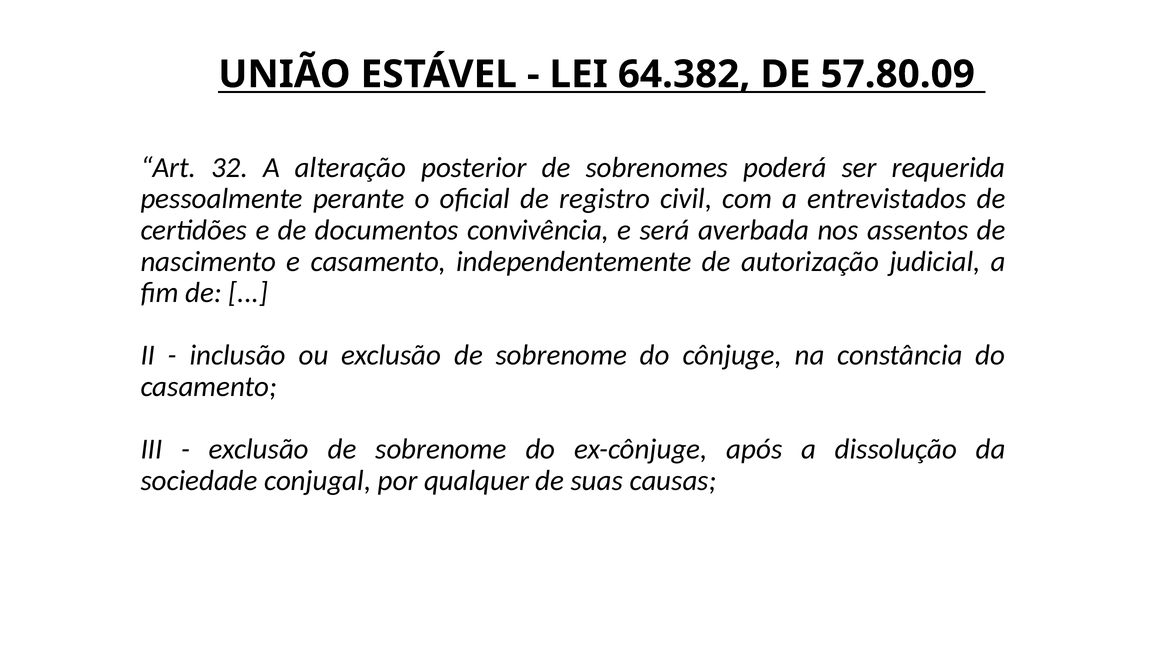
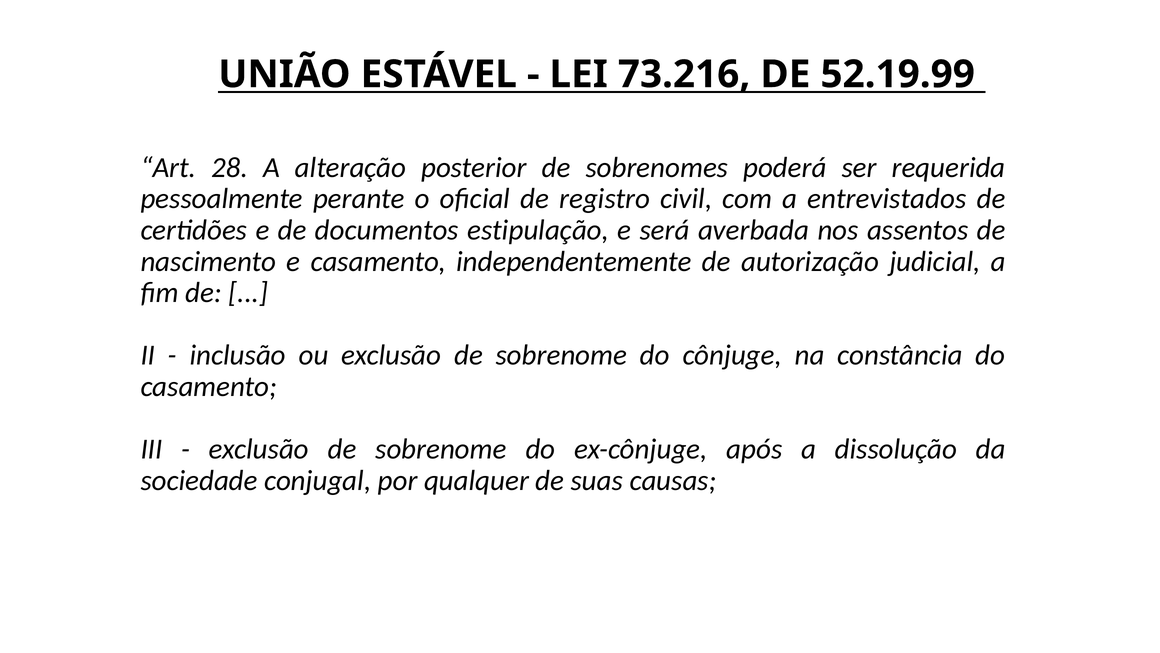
64.382: 64.382 -> 73.216
57.80.09: 57.80.09 -> 52.19.99
32: 32 -> 28
convivência: convivência -> estipulação
